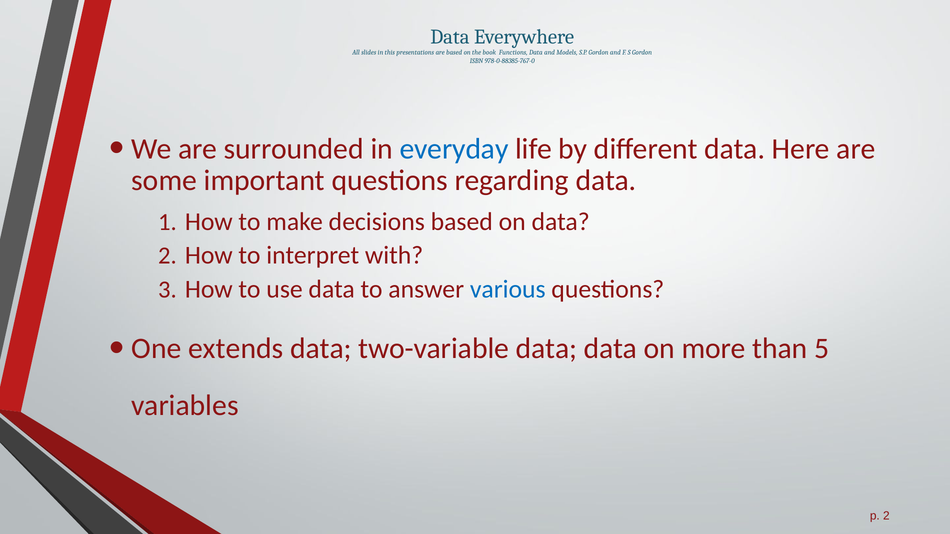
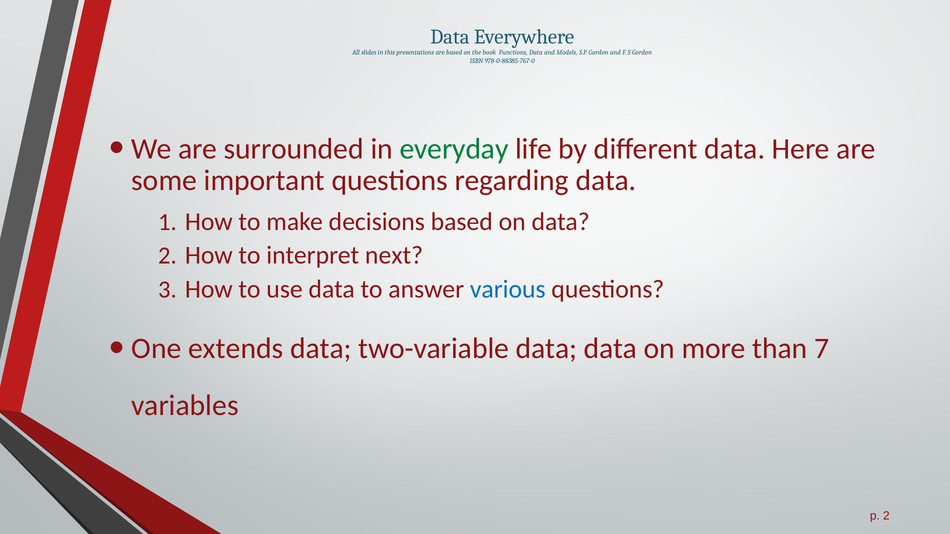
everyday colour: blue -> green
with: with -> next
5: 5 -> 7
